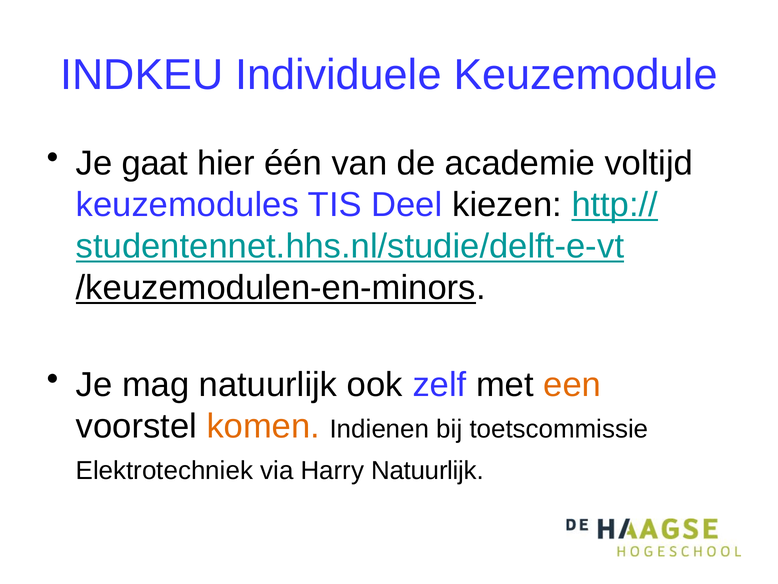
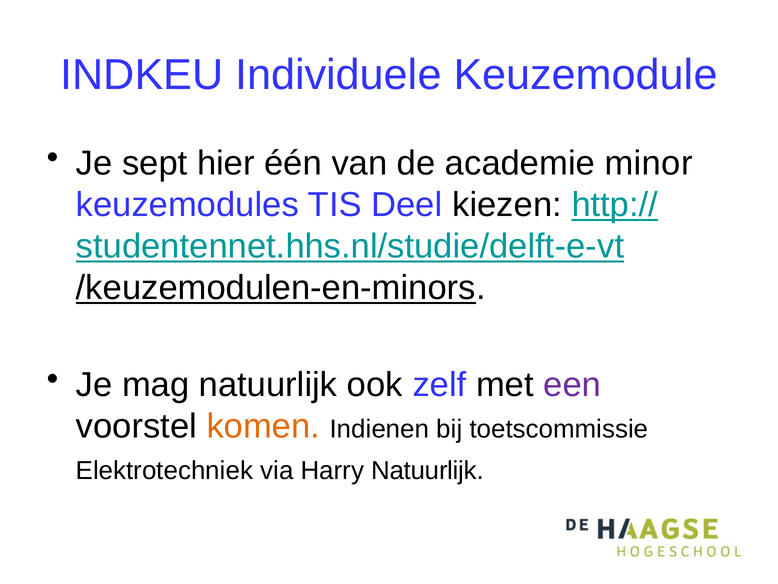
gaat: gaat -> sept
voltijd: voltijd -> minor
een colour: orange -> purple
